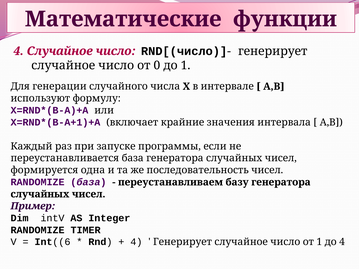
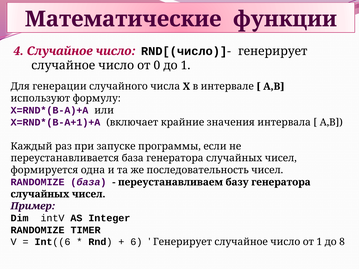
4 at (136, 242): 4 -> 6
до 4: 4 -> 8
